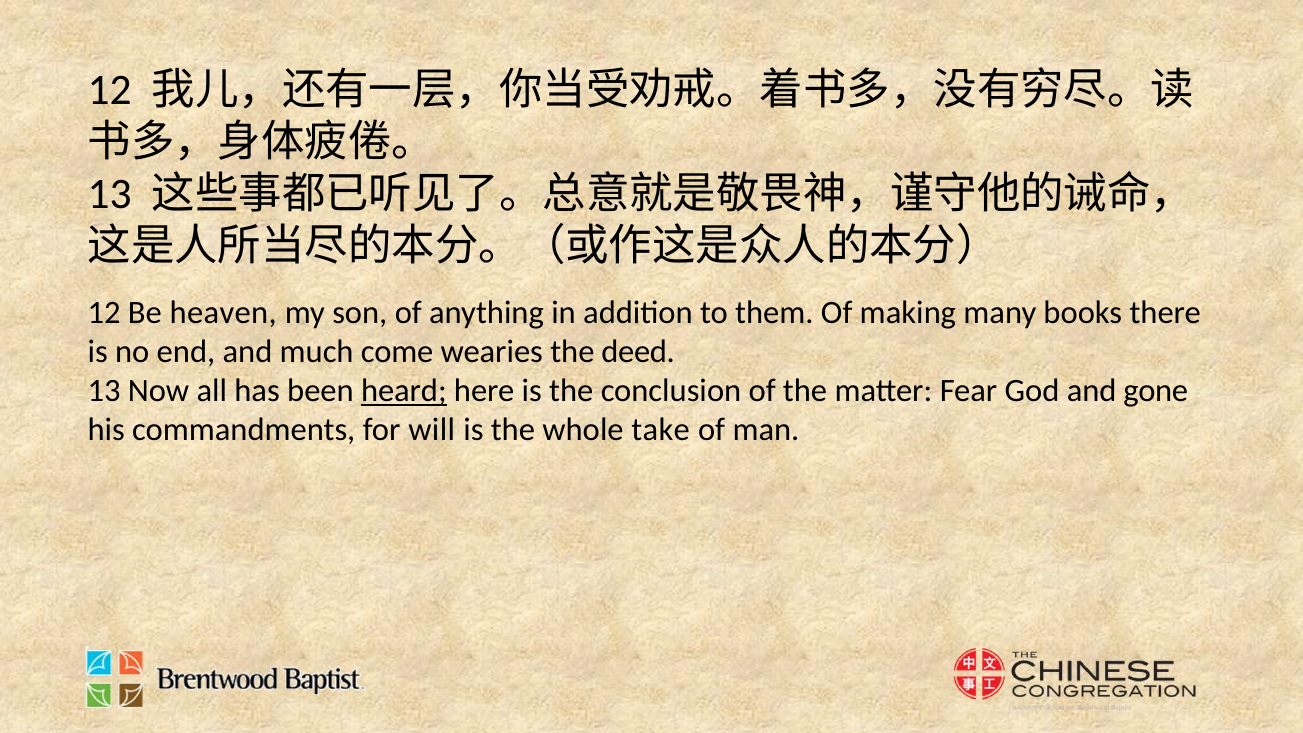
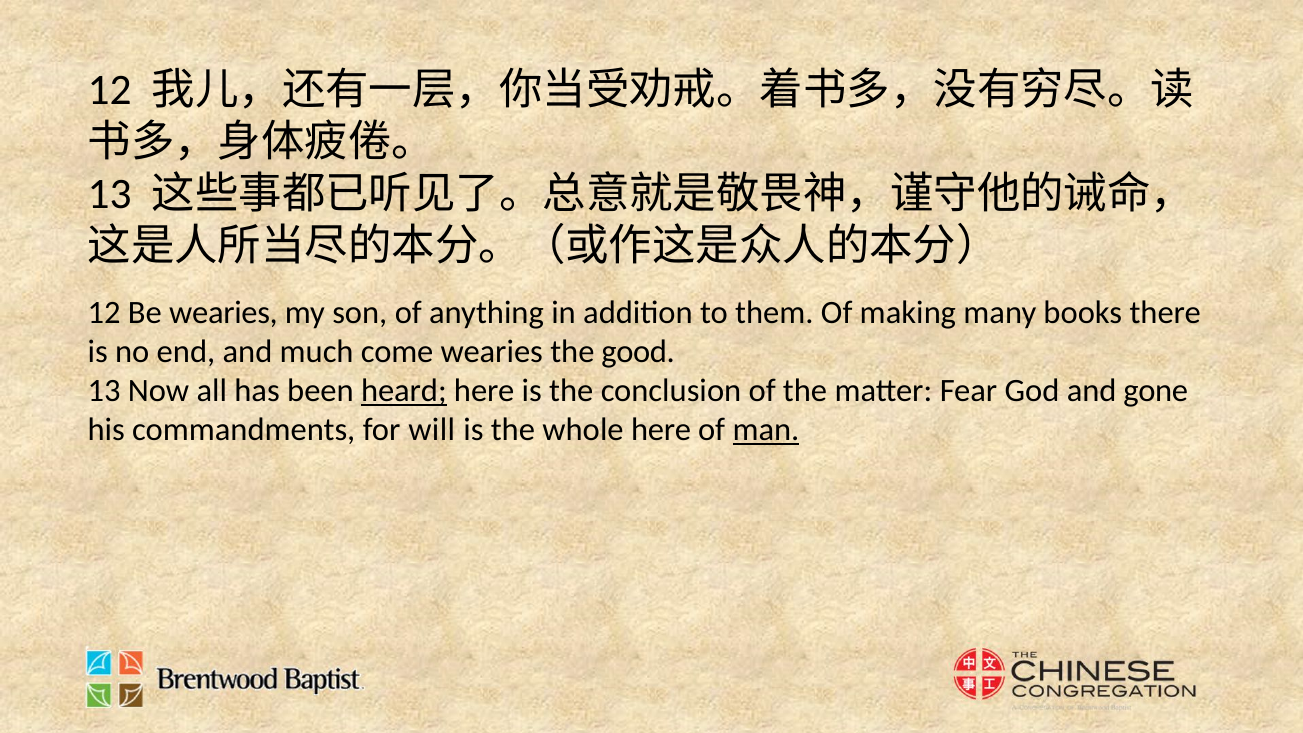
Be heaven: heaven -> wearies
deed: deed -> good
whole take: take -> here
man underline: none -> present
